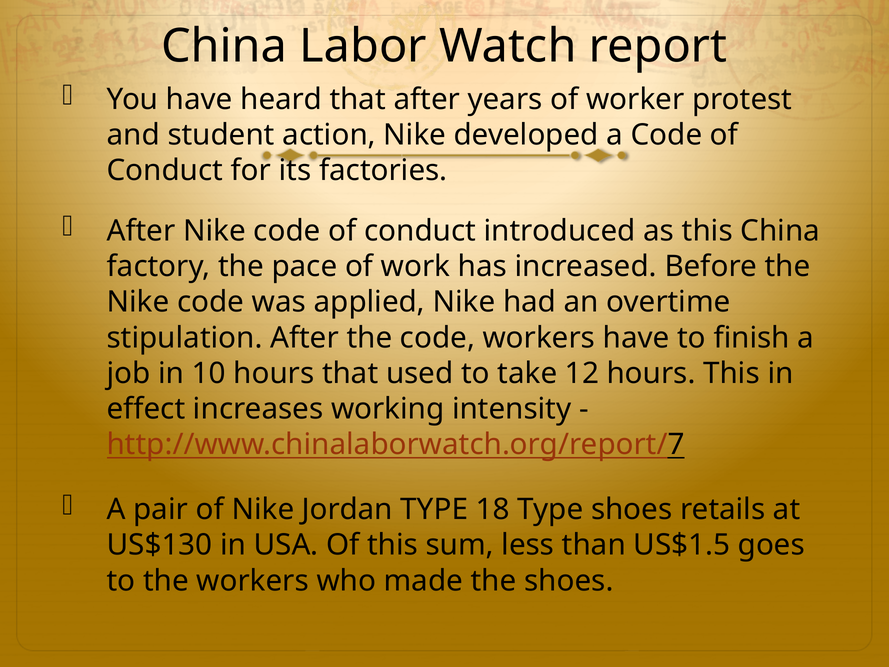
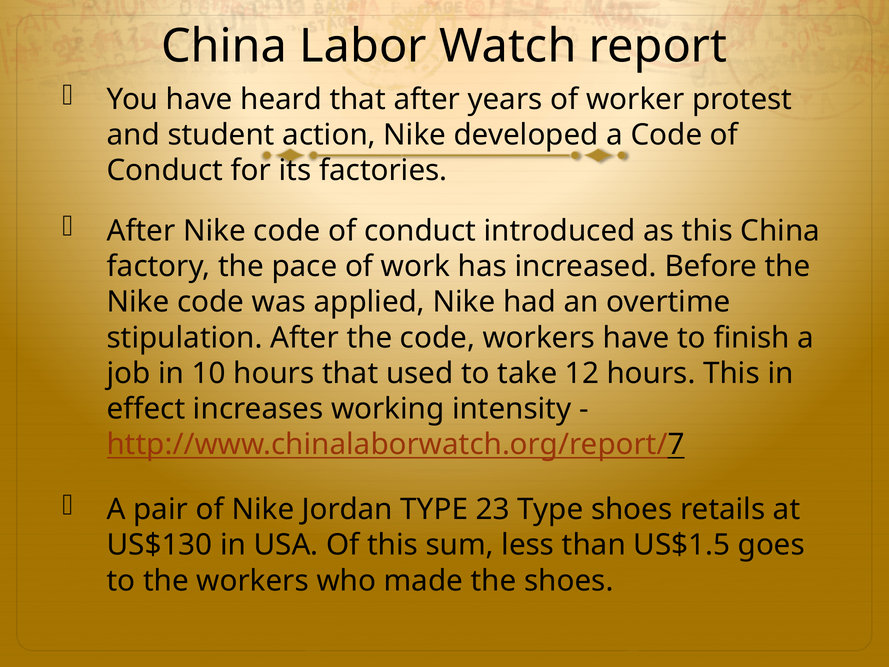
18: 18 -> 23
